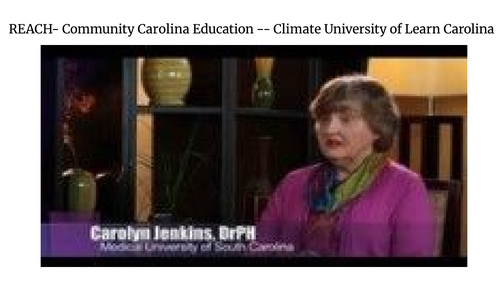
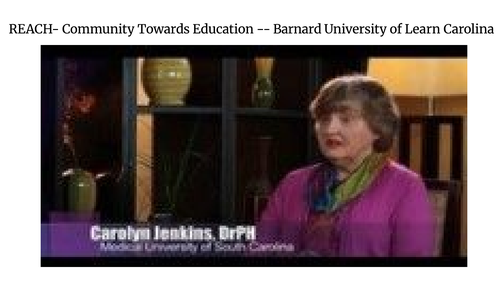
Community Carolina: Carolina -> Towards
Climate: Climate -> Barnard
